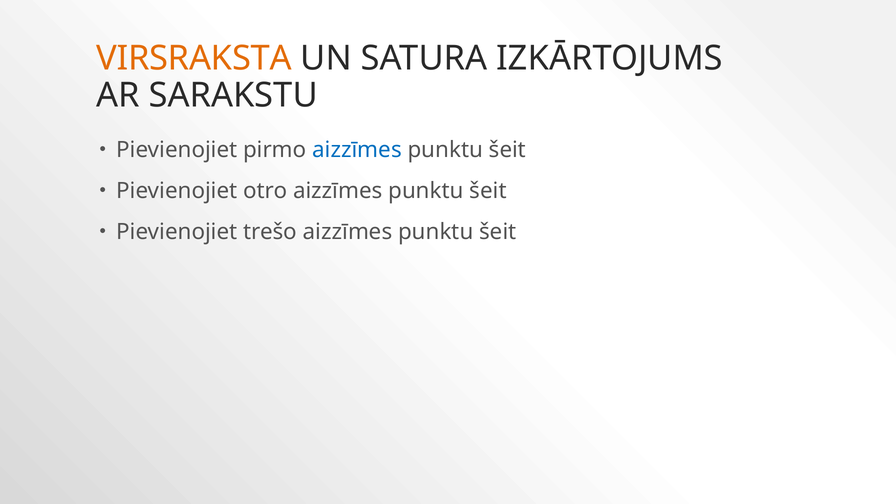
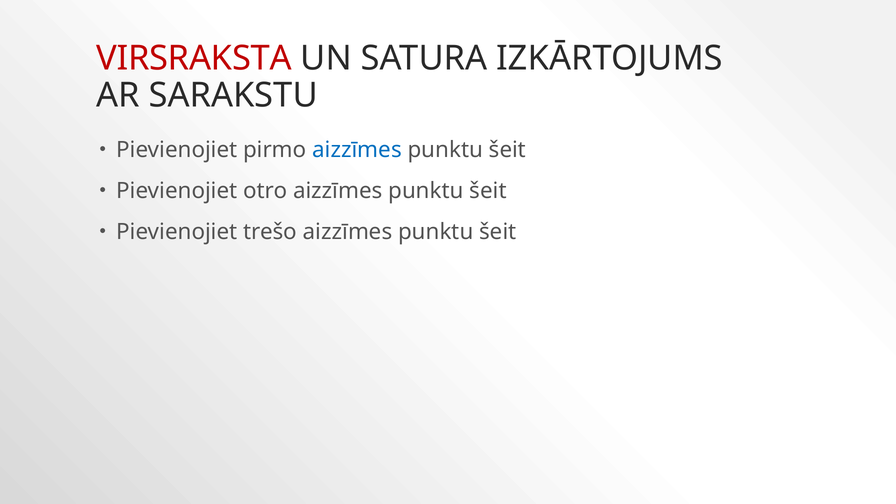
VIRSRAKSTA colour: orange -> red
